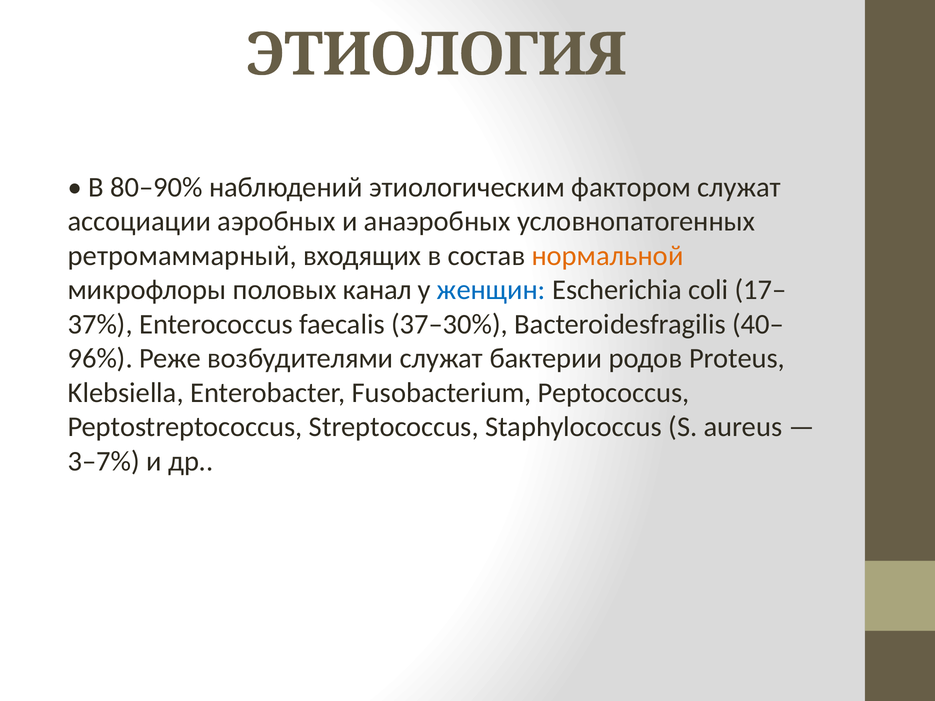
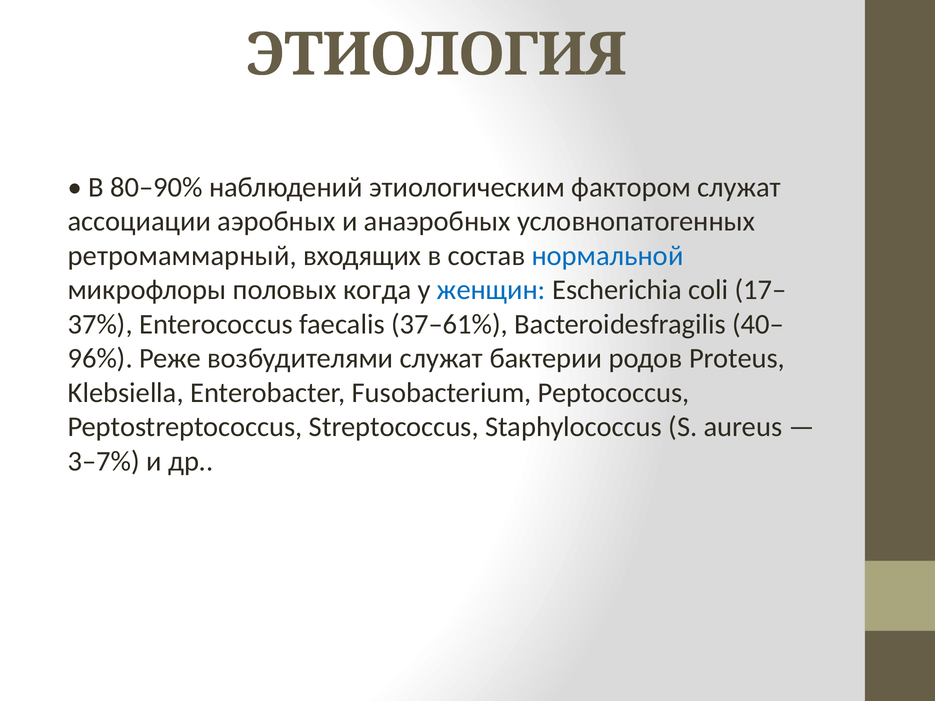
нормальной colour: orange -> blue
канал: канал -> когда
37–30%: 37–30% -> 37–61%
